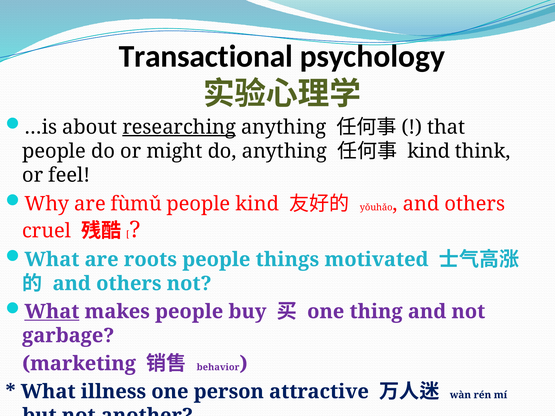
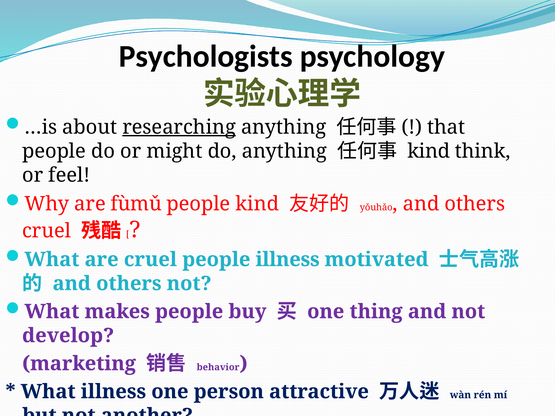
Transactional: Transactional -> Psychologists
are roots: roots -> cruel
people things: things -> illness
What at (52, 312) underline: present -> none
garbage: garbage -> develop
